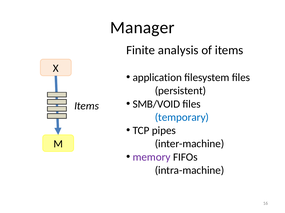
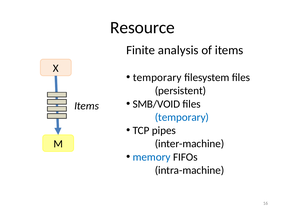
Manager: Manager -> Resource
application at (157, 78): application -> temporary
memory colour: purple -> blue
